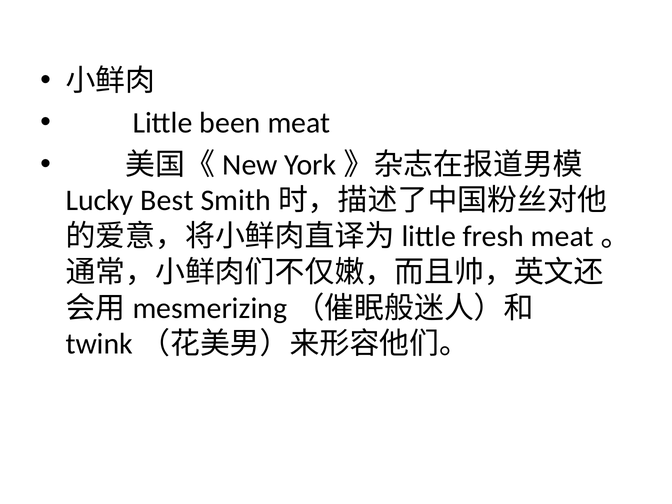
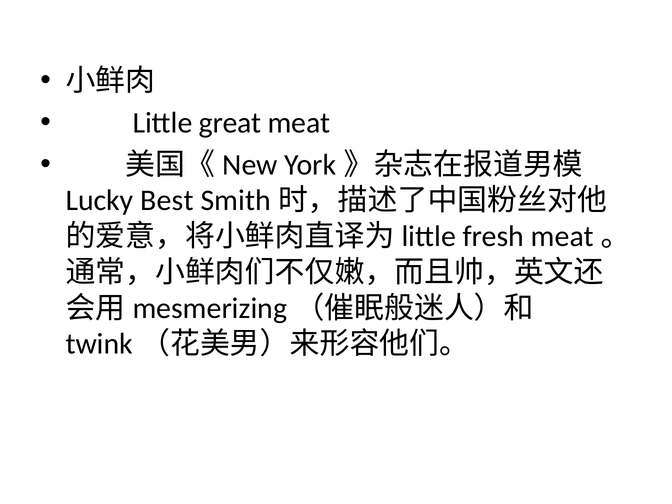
been: been -> great
